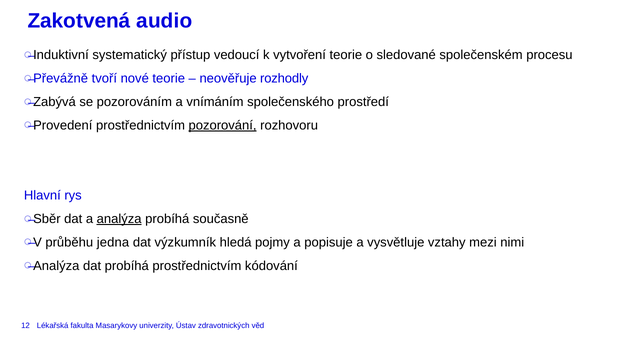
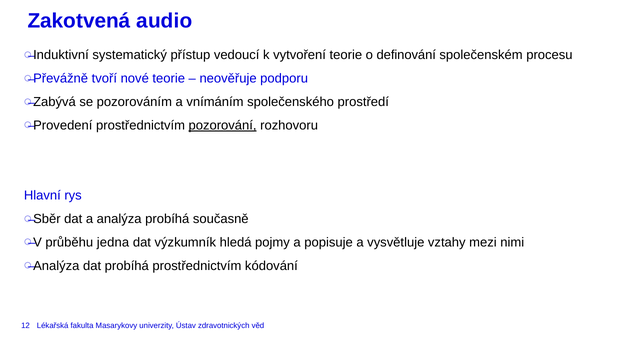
sledované: sledované -> definování
rozhodly: rozhodly -> podporu
analýza underline: present -> none
